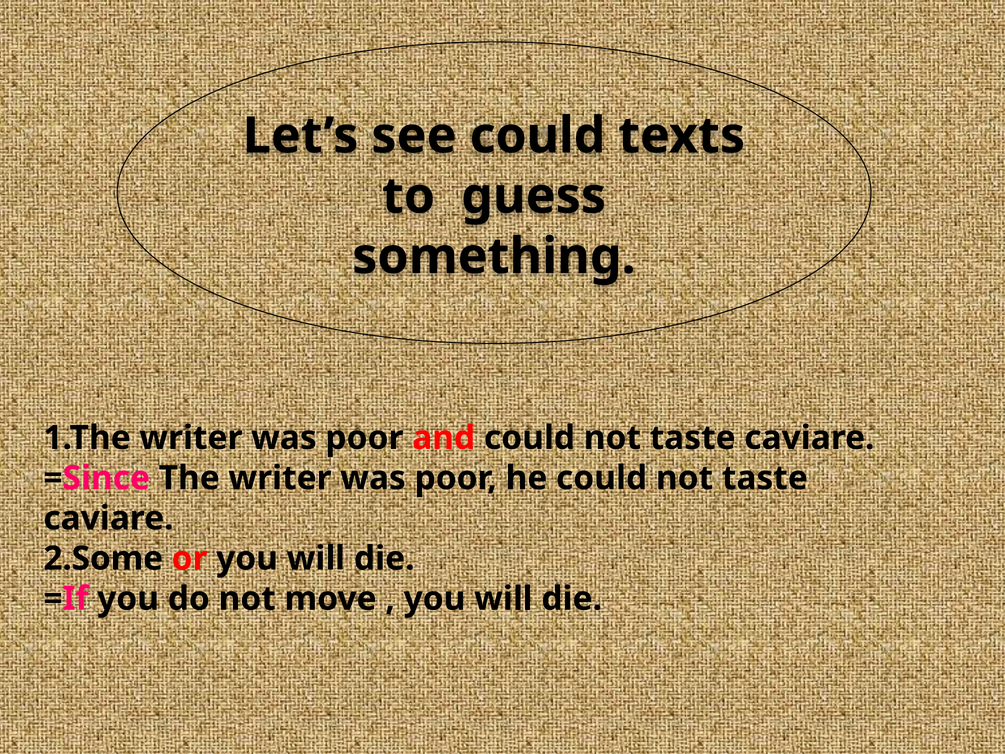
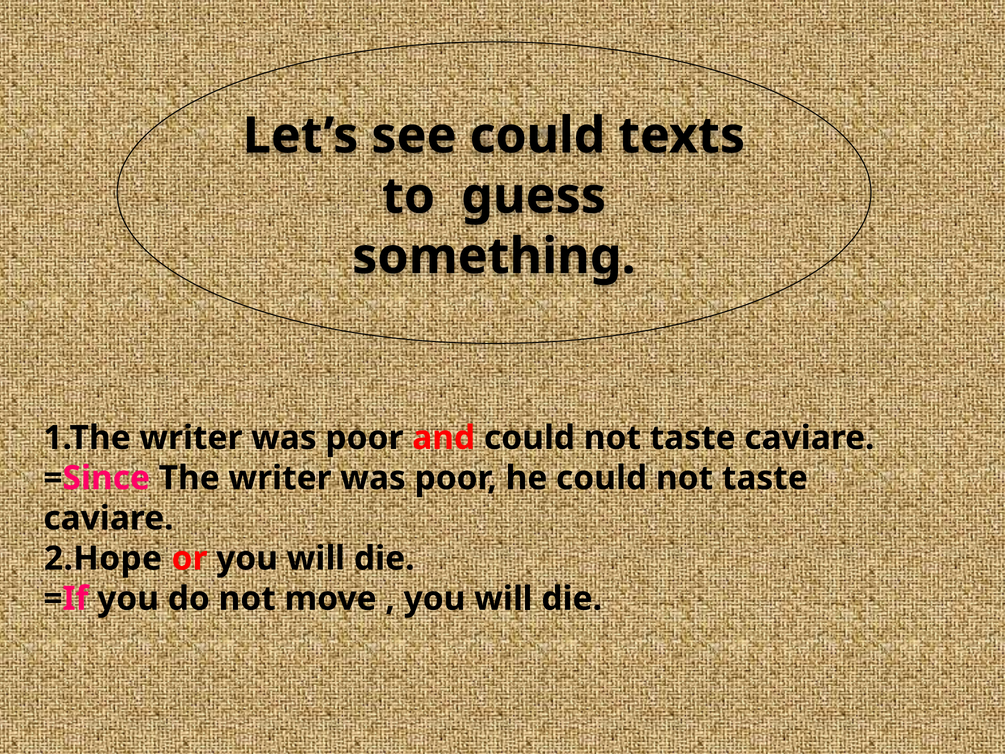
2.Some: 2.Some -> 2.Hope
